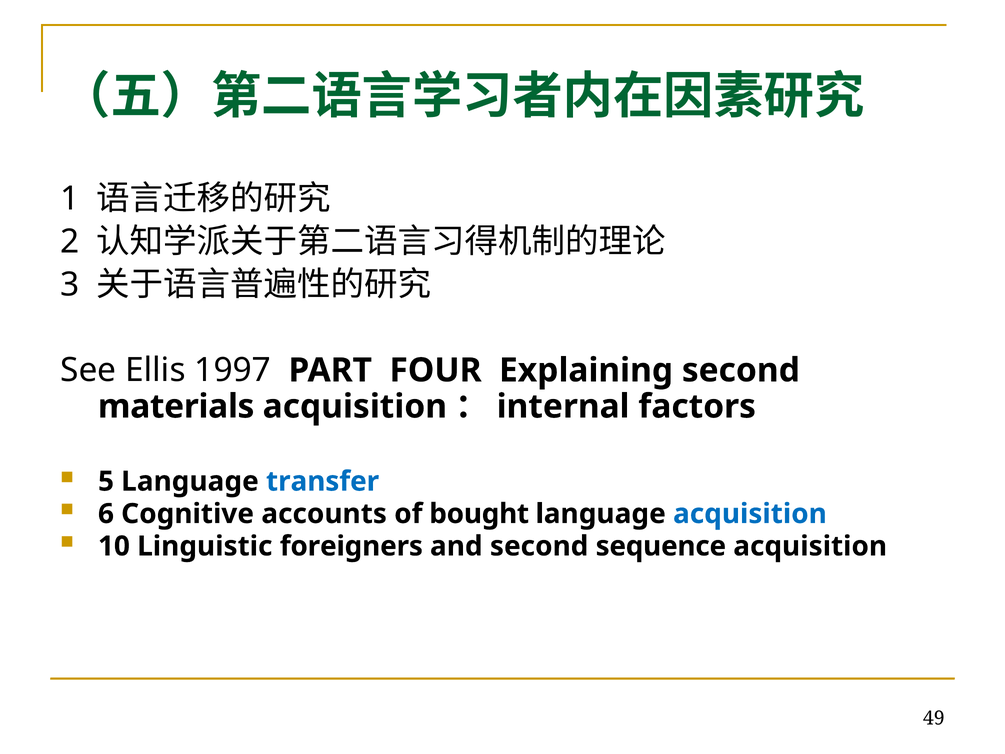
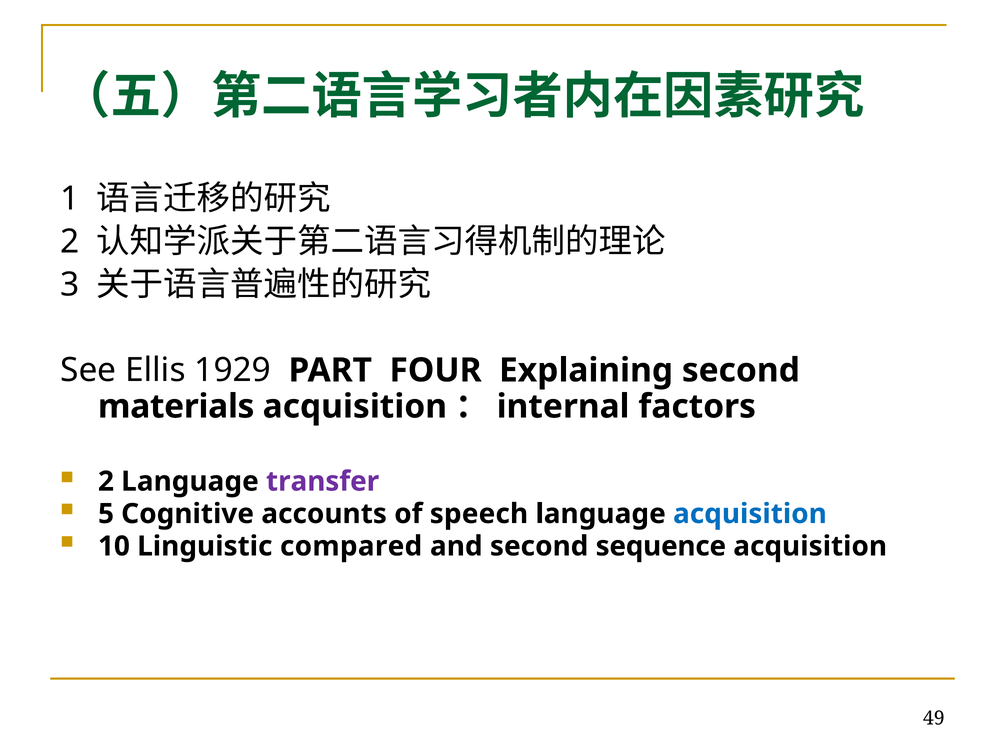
1997: 1997 -> 1929
5 at (106, 481): 5 -> 2
transfer colour: blue -> purple
6: 6 -> 5
bought: bought -> speech
foreigners: foreigners -> compared
